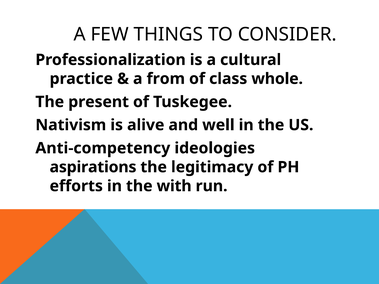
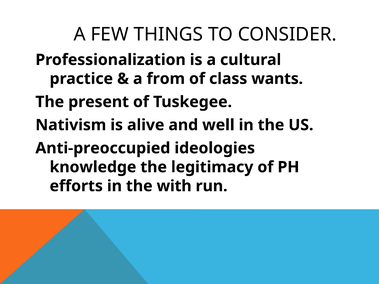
whole: whole -> wants
Anti-competency: Anti-competency -> Anti-preoccupied
aspirations: aspirations -> knowledge
